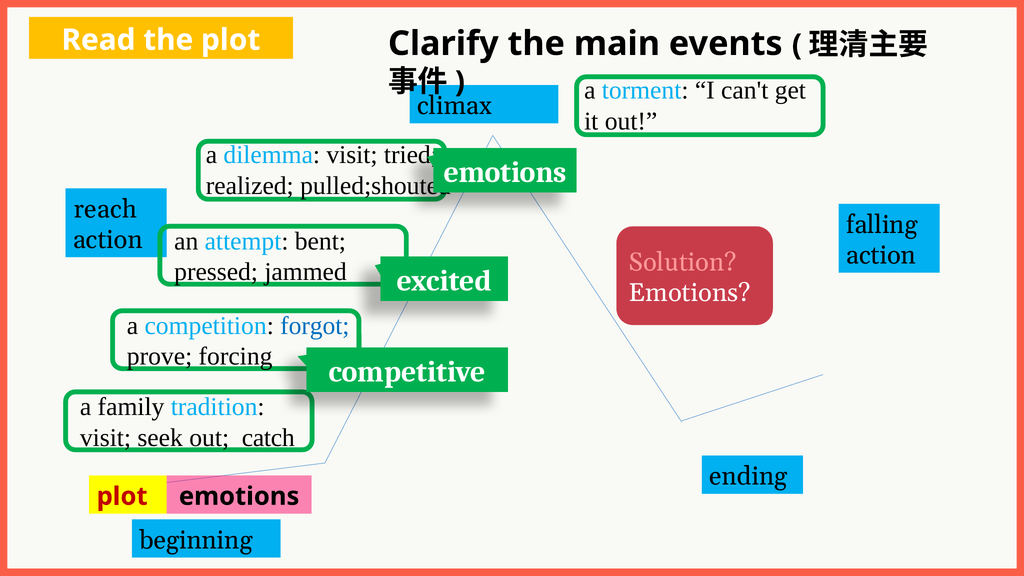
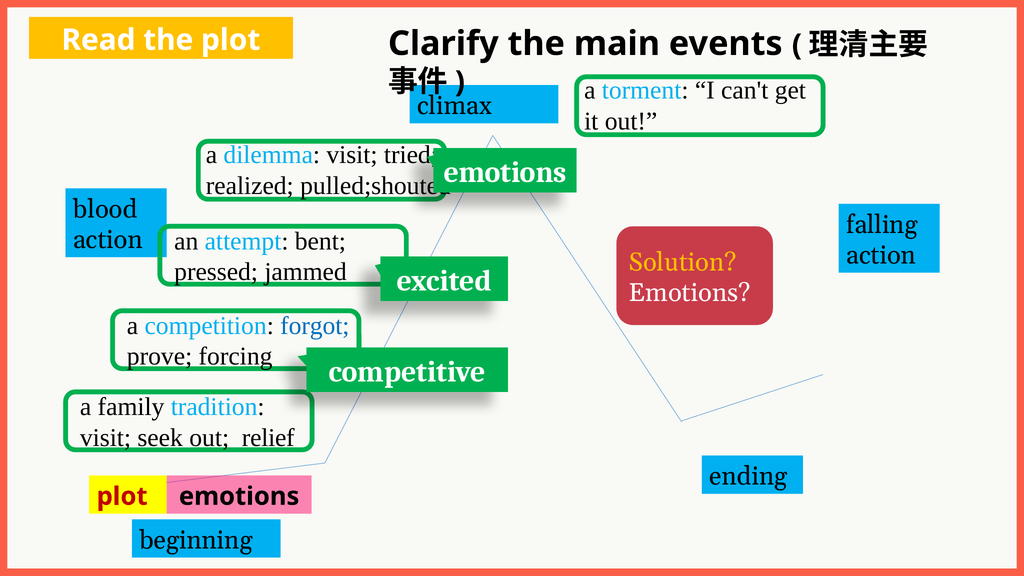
reach: reach -> blood
Solution colour: pink -> yellow
catch: catch -> relief
